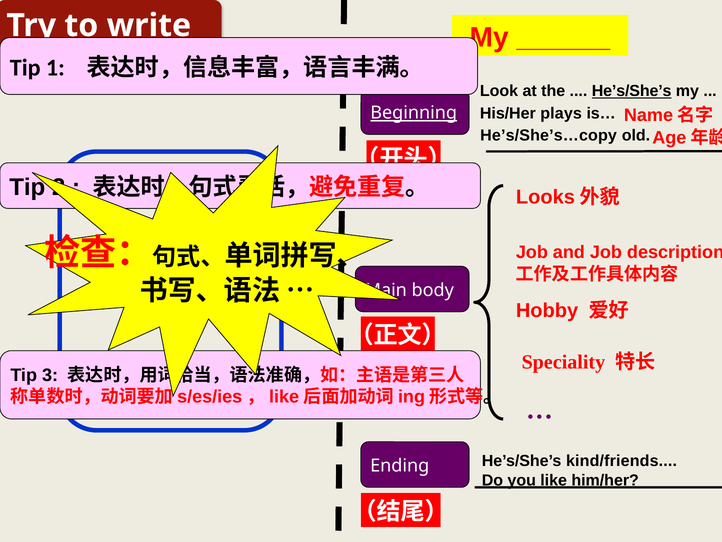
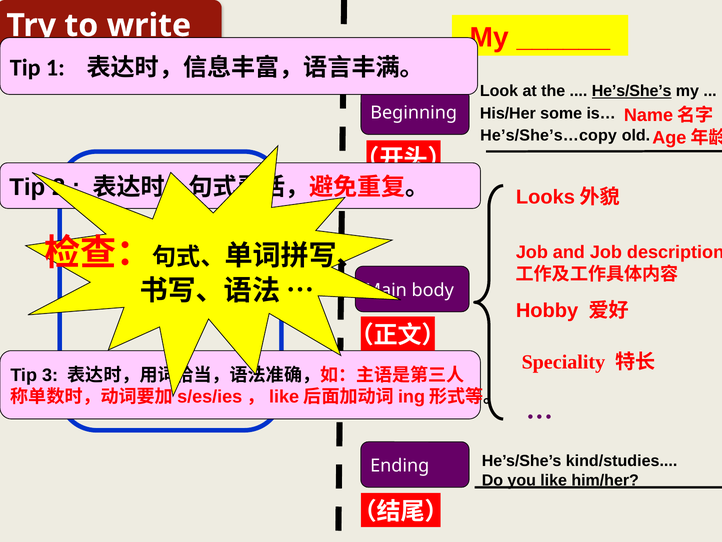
plays: plays -> some
Beginning underline: present -> none
kind/friends: kind/friends -> kind/studies
